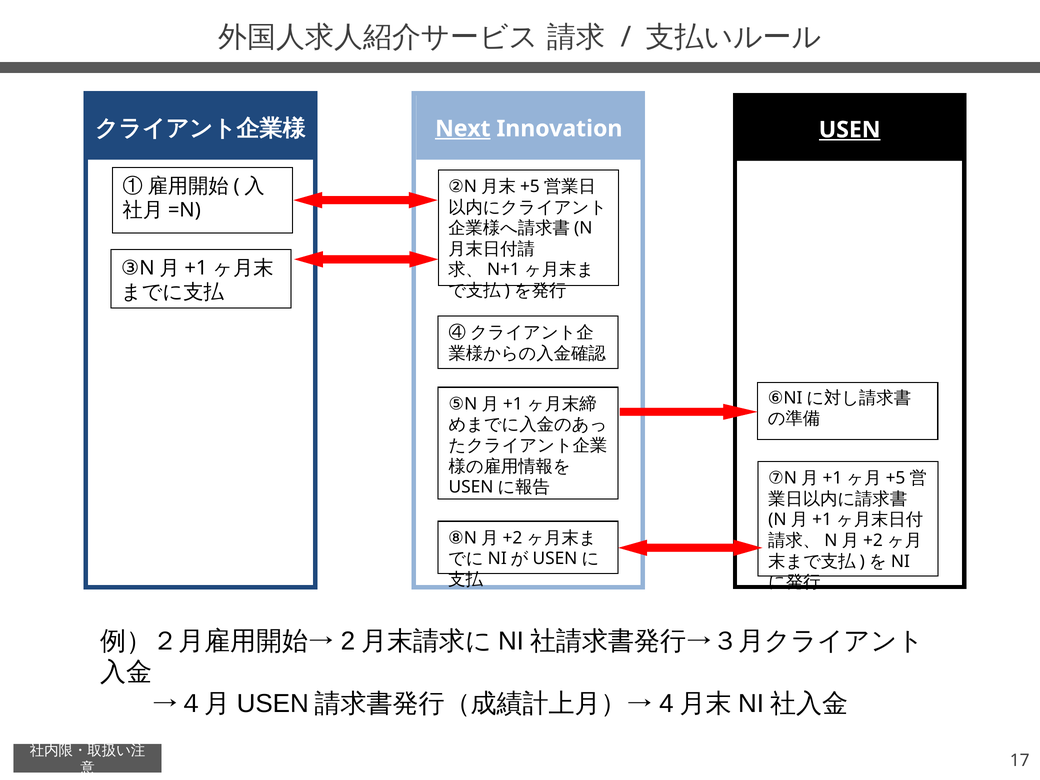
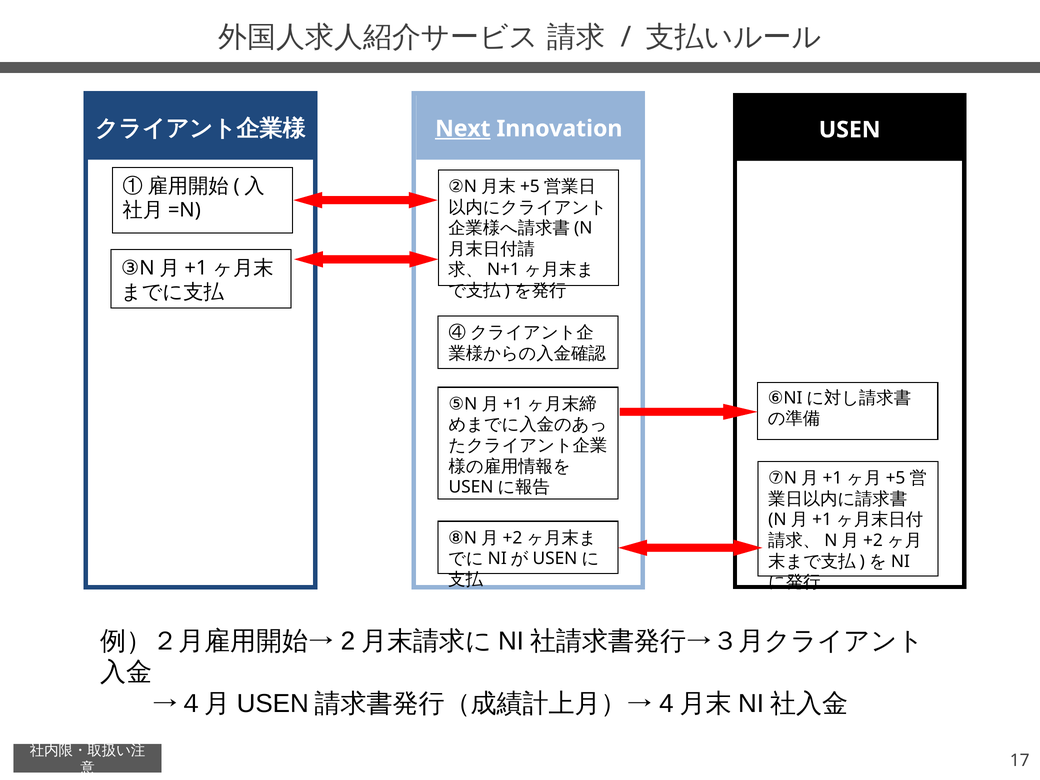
USEN underline: present -> none
